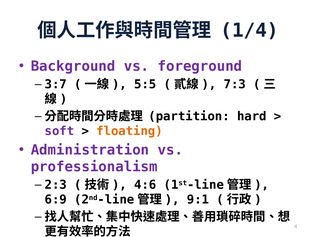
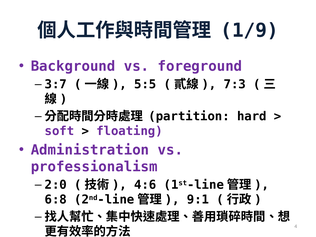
1/4: 1/4 -> 1/9
floating colour: orange -> purple
2:3: 2:3 -> 2:0
6:9: 6:9 -> 6:8
